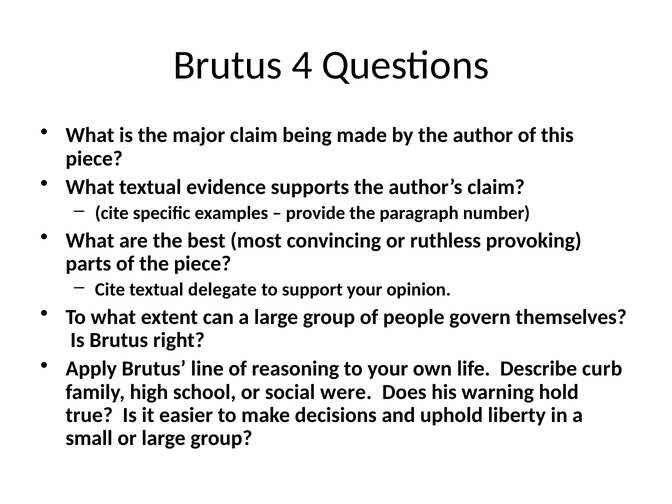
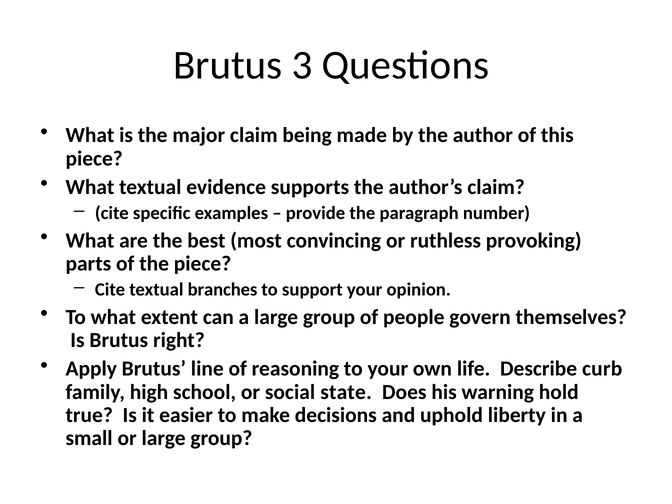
4: 4 -> 3
delegate: delegate -> branches
were: were -> state
